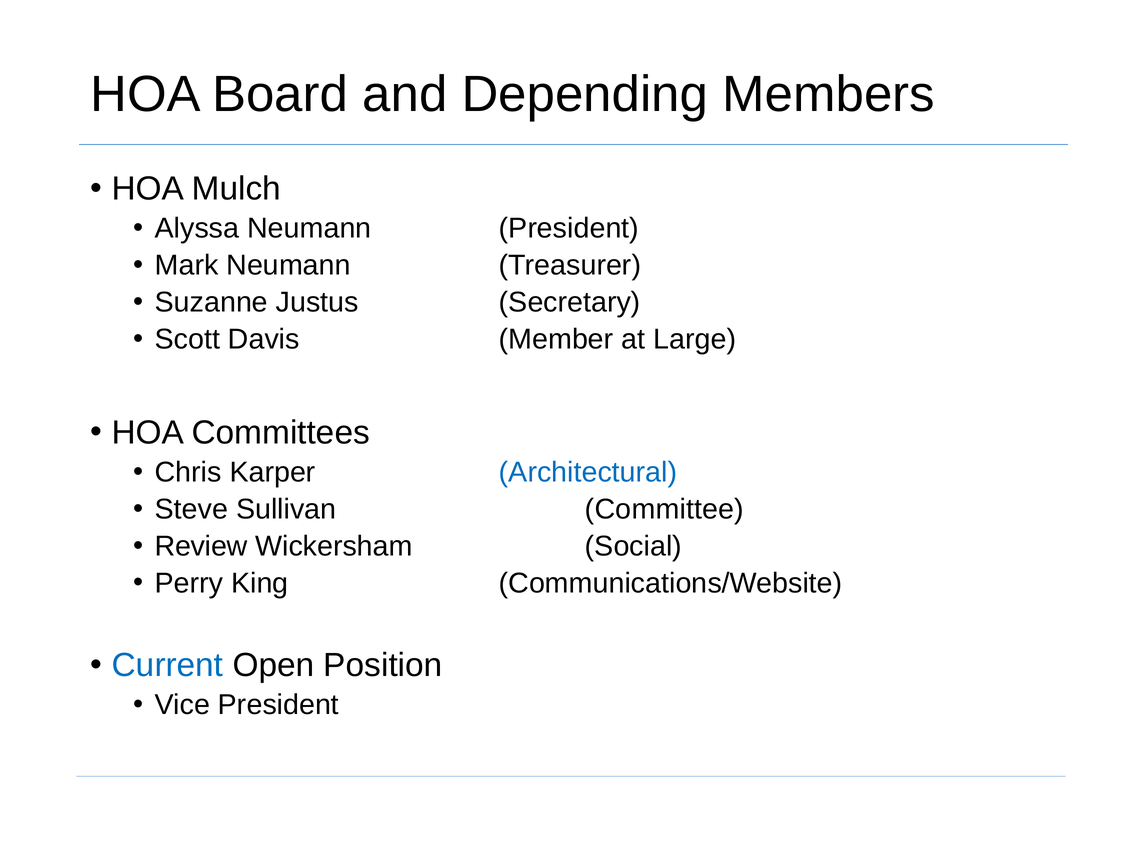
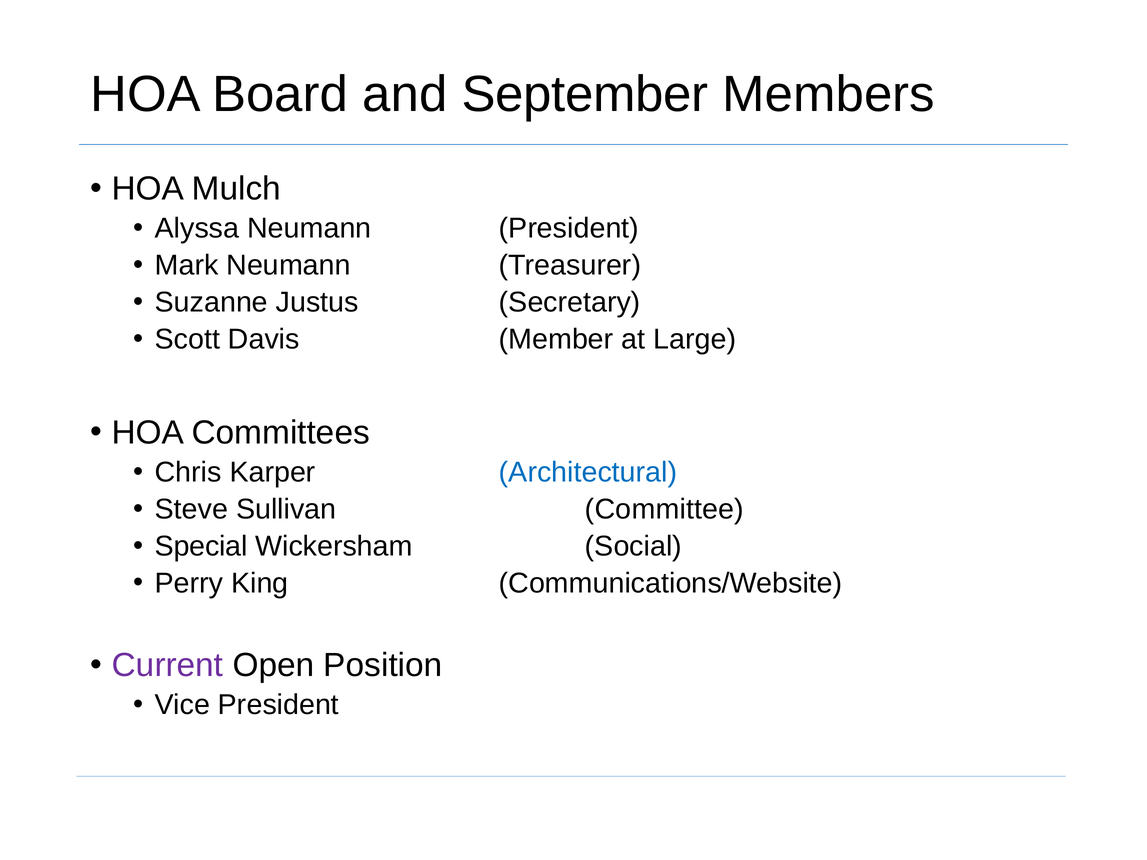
Depending: Depending -> September
Review: Review -> Special
Current colour: blue -> purple
